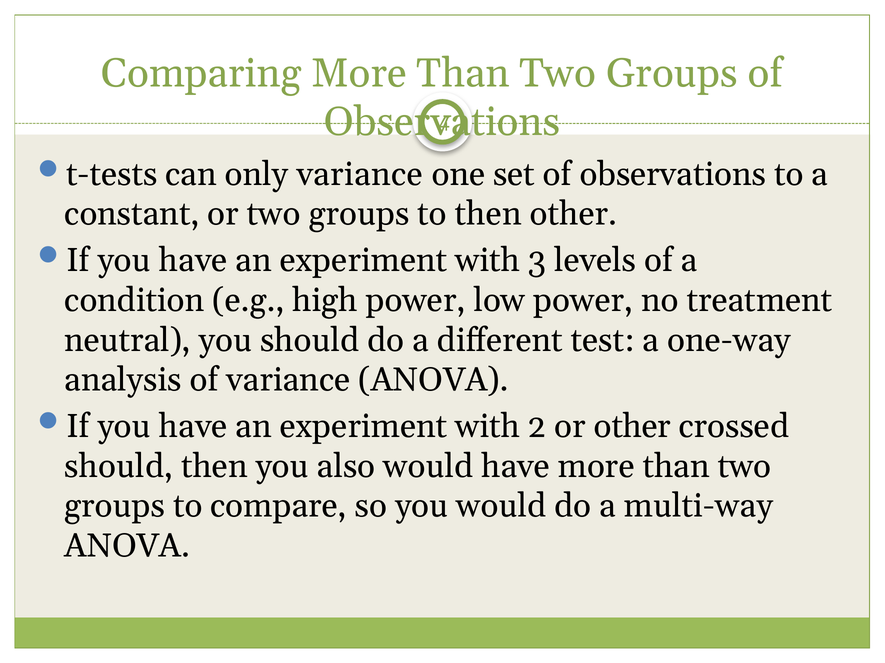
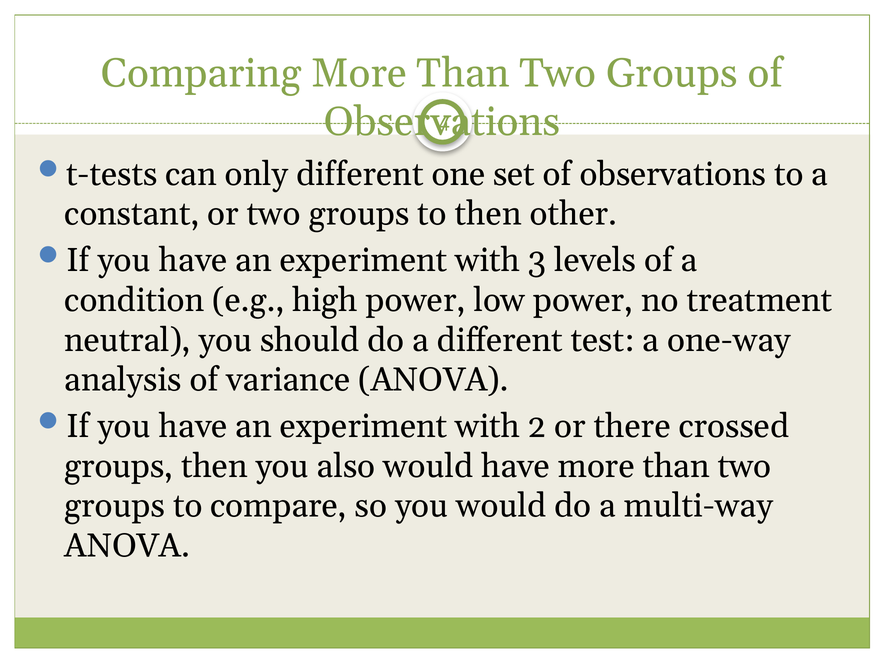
only variance: variance -> different
or other: other -> there
should at (119, 467): should -> groups
